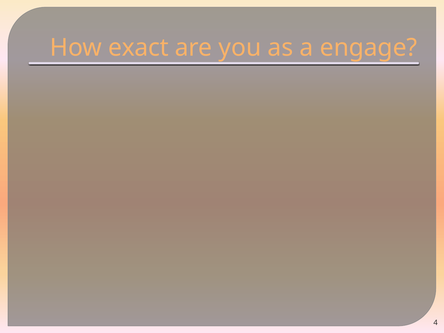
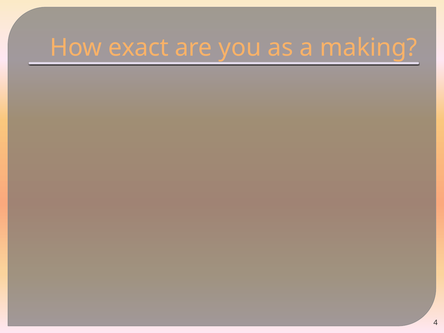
engage: engage -> making
